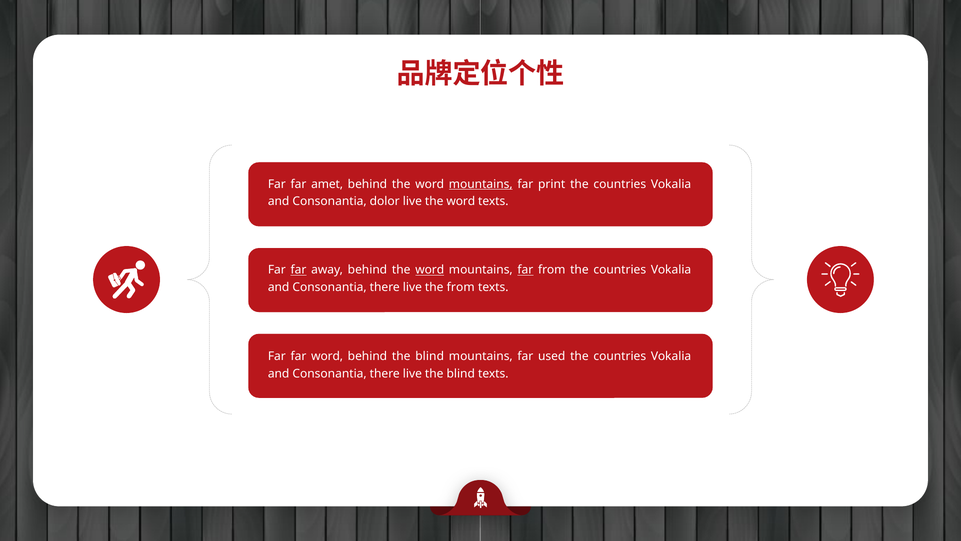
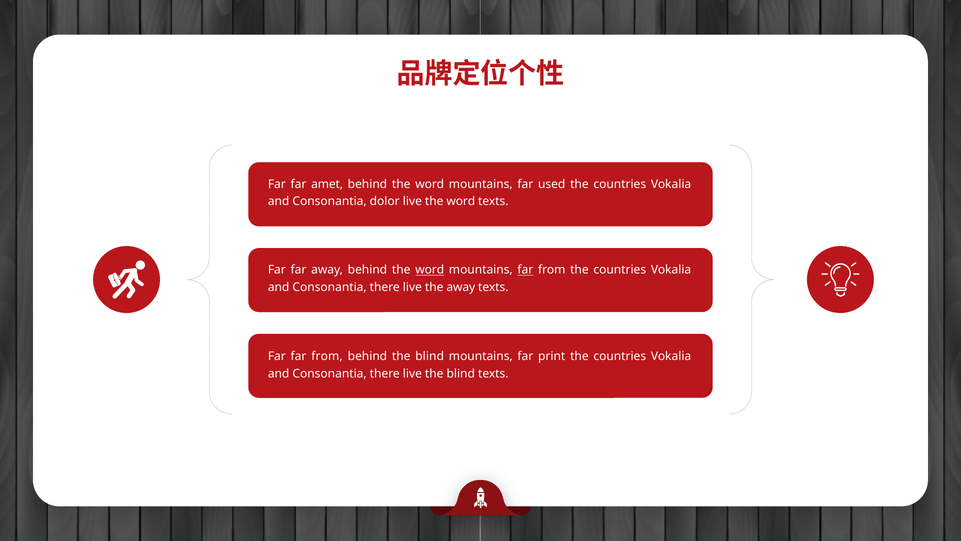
mountains at (481, 184) underline: present -> none
print: print -> used
far at (298, 270) underline: present -> none
the from: from -> away
Far far word: word -> from
used: used -> print
